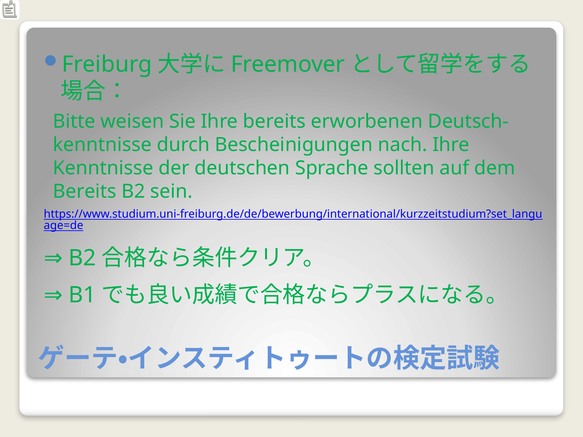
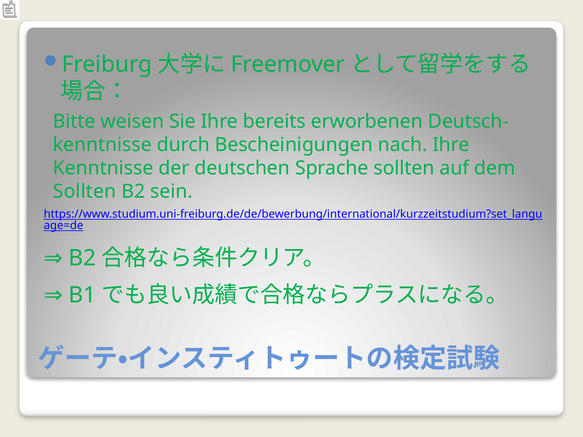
Bereits at (85, 191): Bereits -> Sollten
